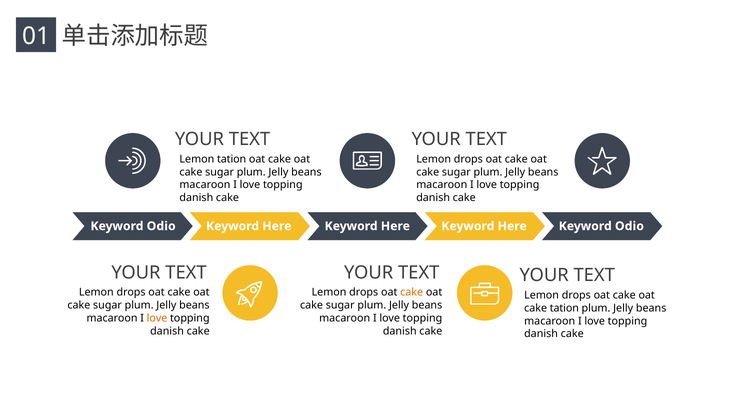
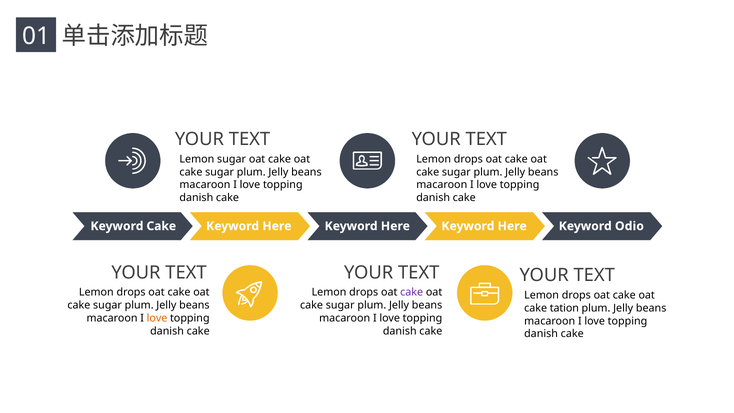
Lemon tation: tation -> sugar
Odio at (161, 226): Odio -> Cake
cake at (412, 292) colour: orange -> purple
